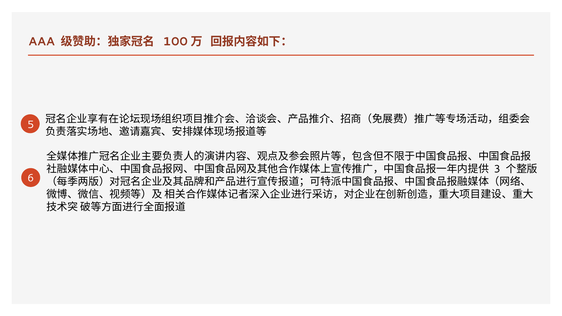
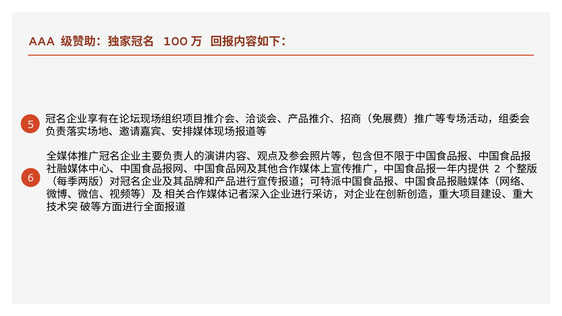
3: 3 -> 2
